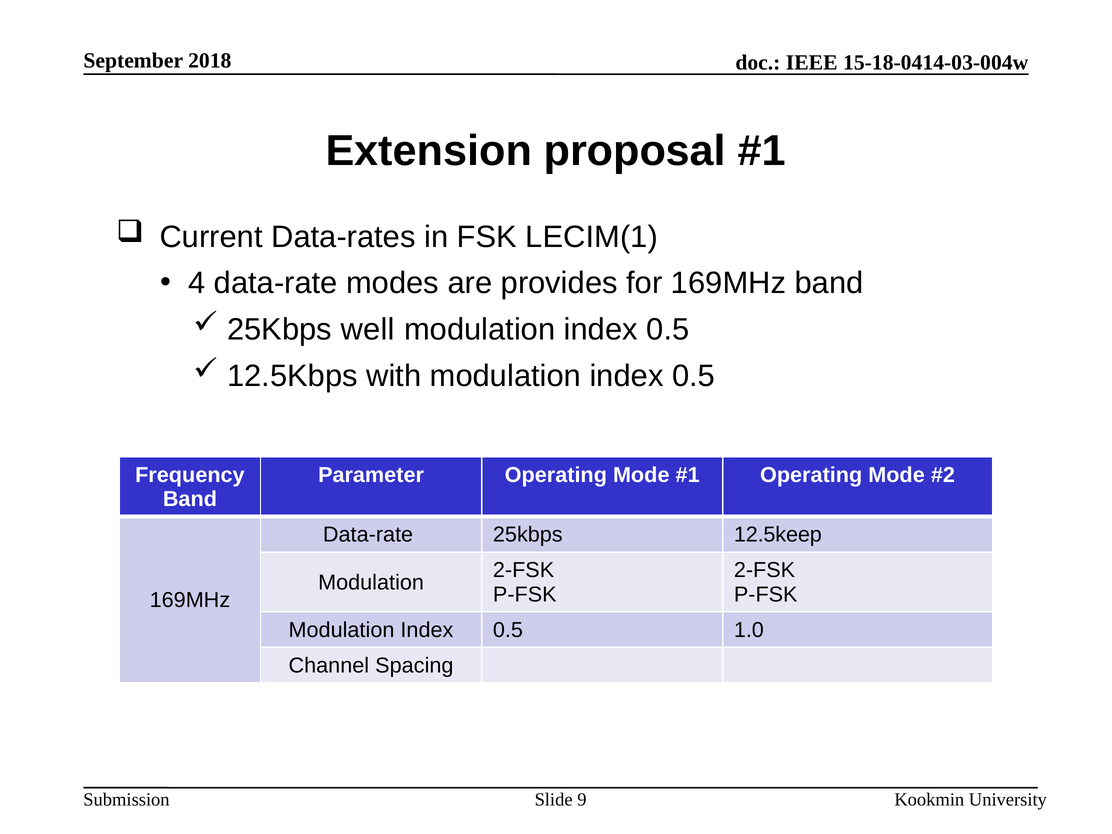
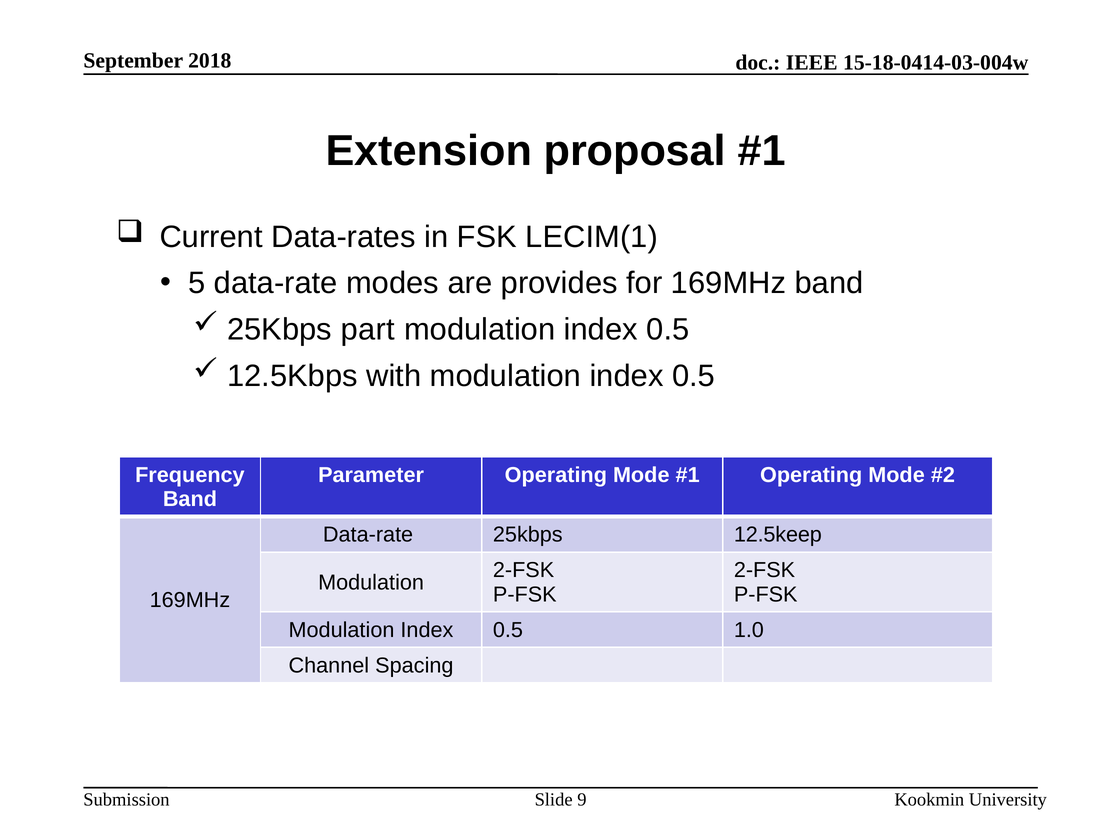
4: 4 -> 5
well: well -> part
